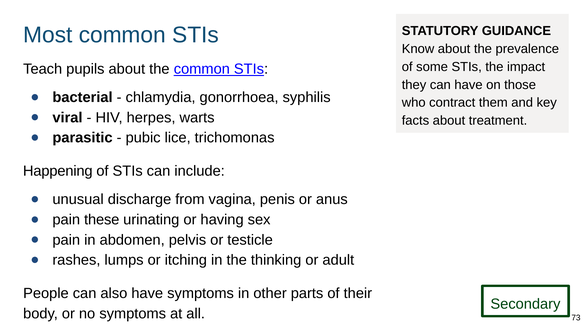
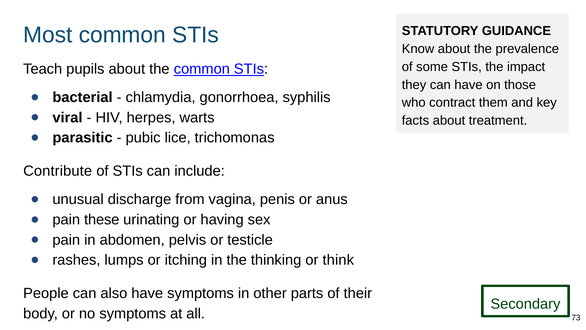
Happening: Happening -> Contribute
adult: adult -> think
